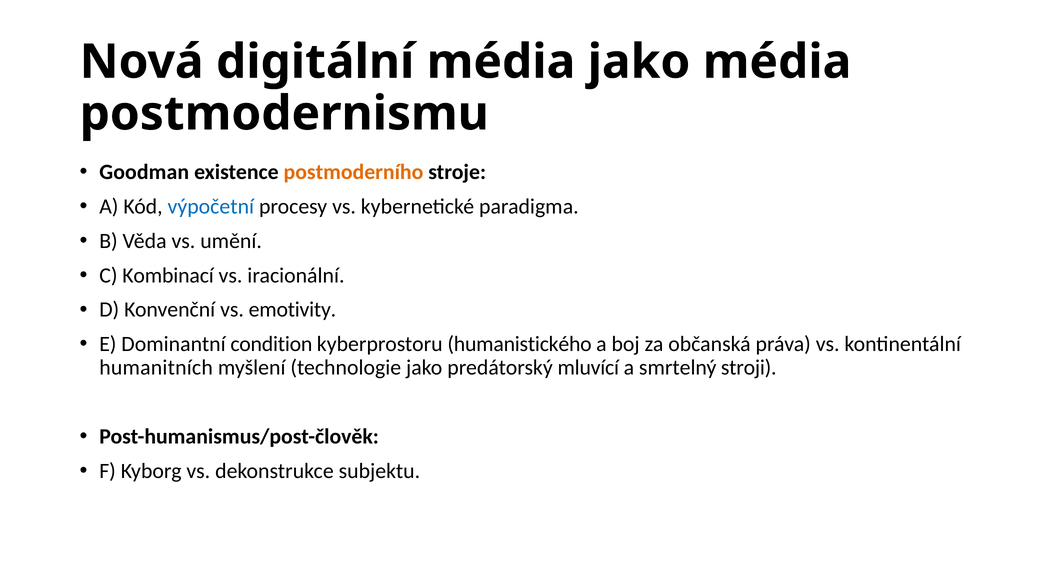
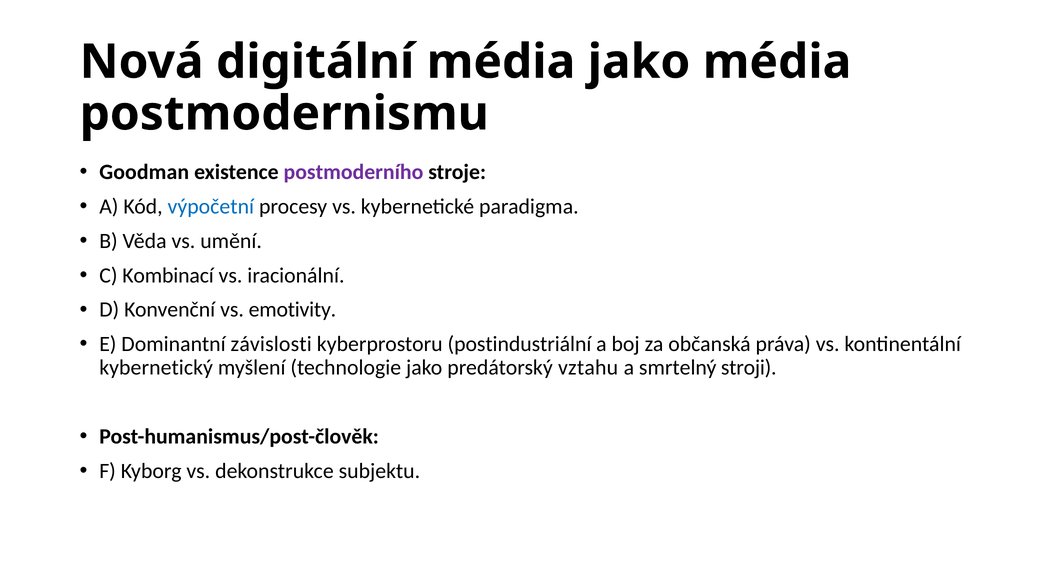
postmoderního colour: orange -> purple
condition: condition -> závislosti
humanistického: humanistického -> postindustriální
humanitních: humanitních -> kybernetický
mluvící: mluvící -> vztahu
